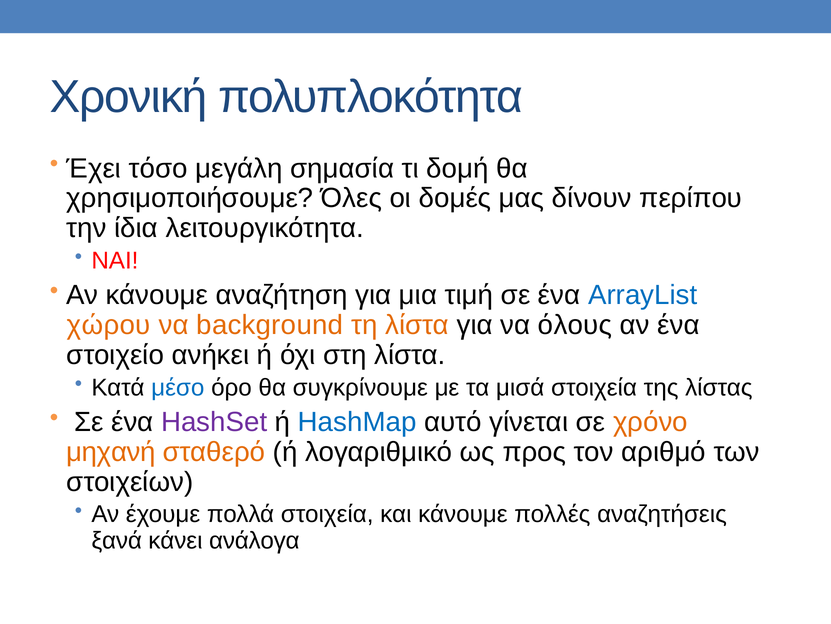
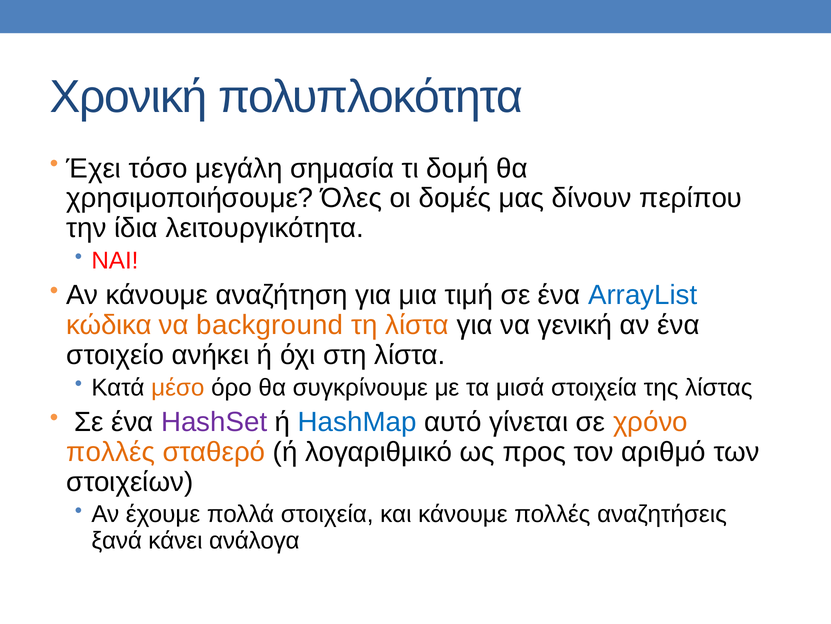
χώρου: χώρου -> κώδικα
όλους: όλους -> γενική
μέσο colour: blue -> orange
μηχανή at (111, 451): μηχανή -> πολλές
